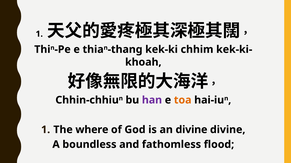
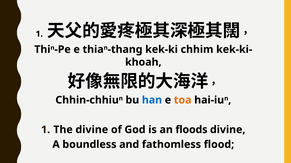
han colour: purple -> blue
The where: where -> divine
an divine: divine -> floods
